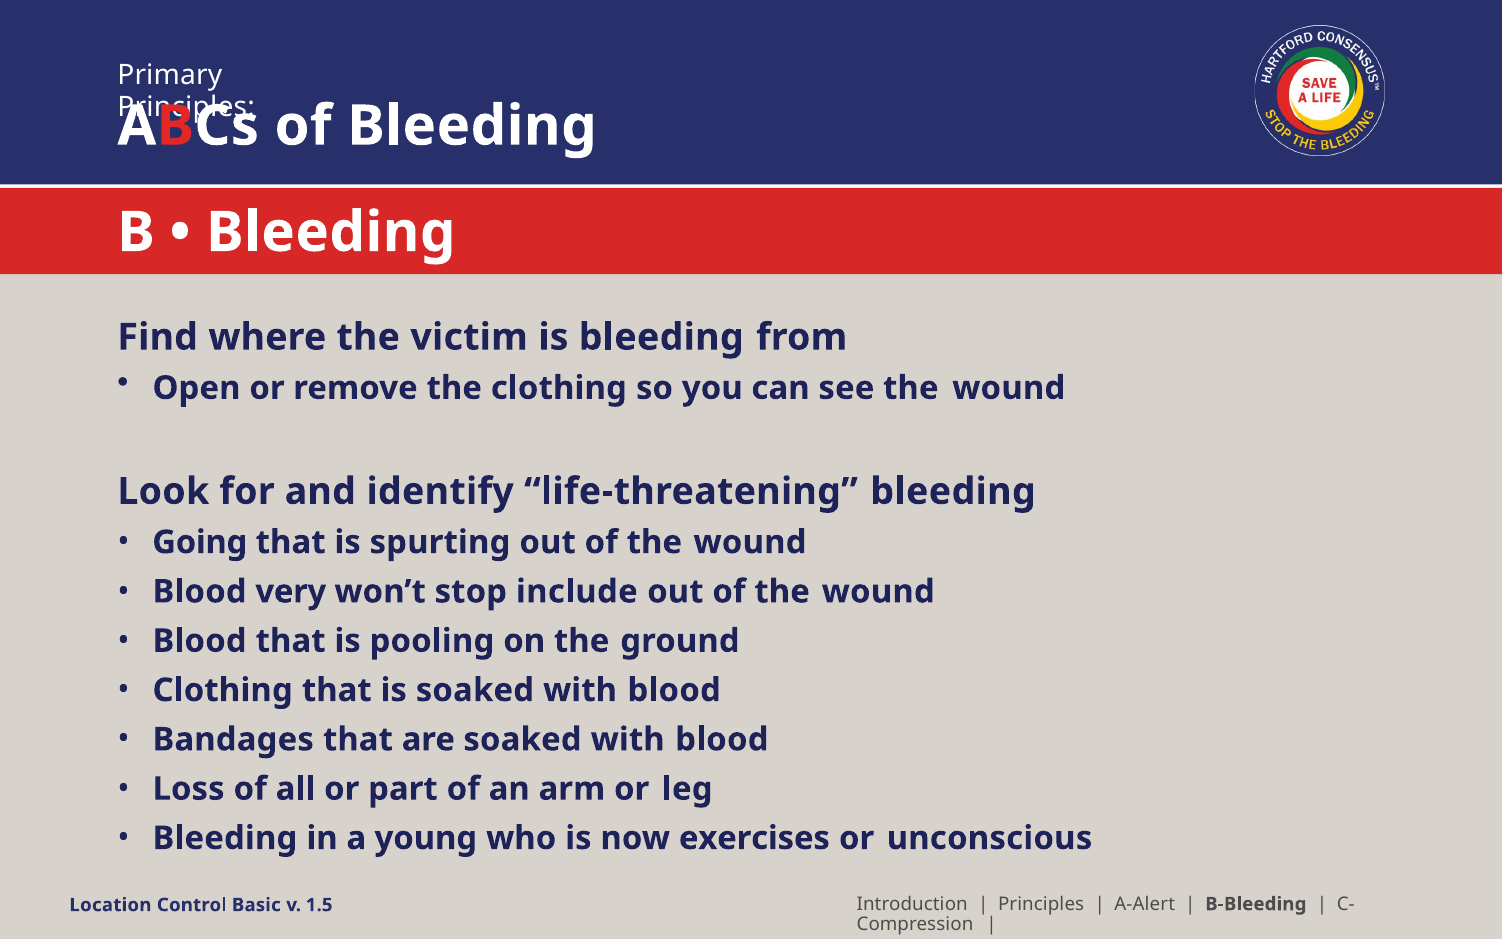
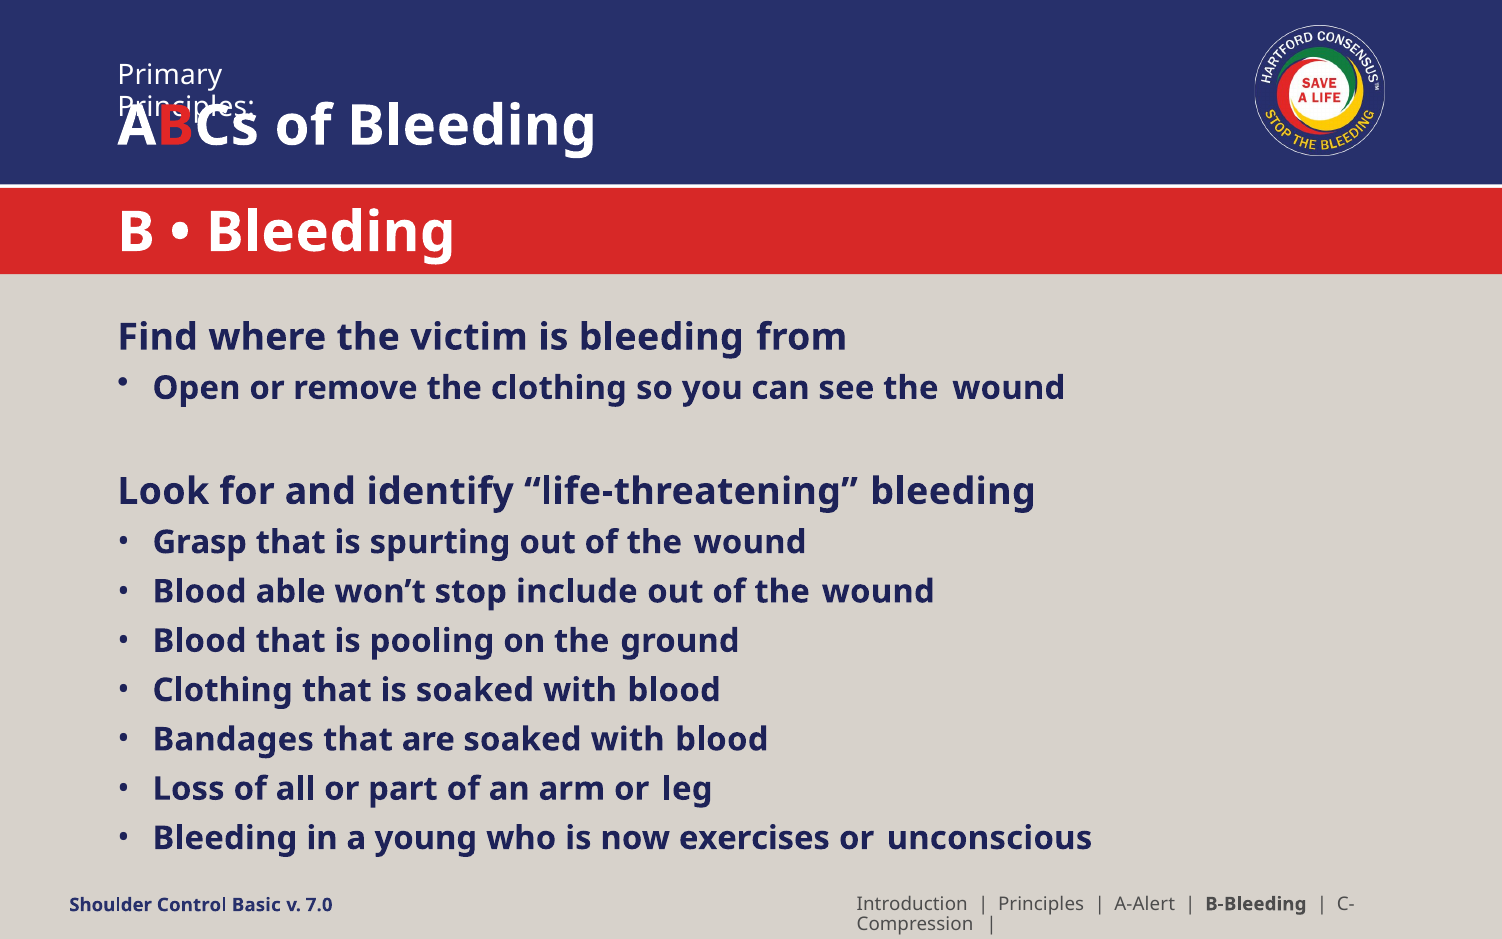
Going: Going -> Grasp
very: very -> able
Location: Location -> Shoulder
1.5: 1.5 -> 7.0
